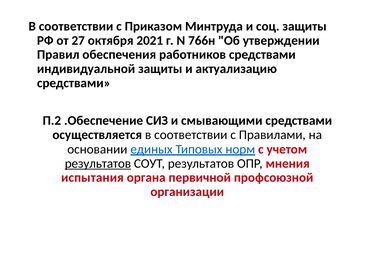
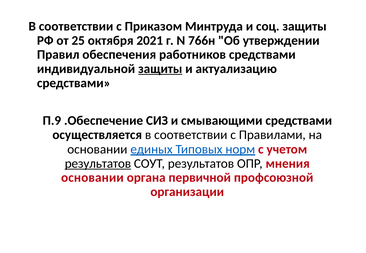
27: 27 -> 25
защиты at (160, 69) underline: none -> present
П.2: П.2 -> П.9
испытания at (92, 178): испытания -> основании
